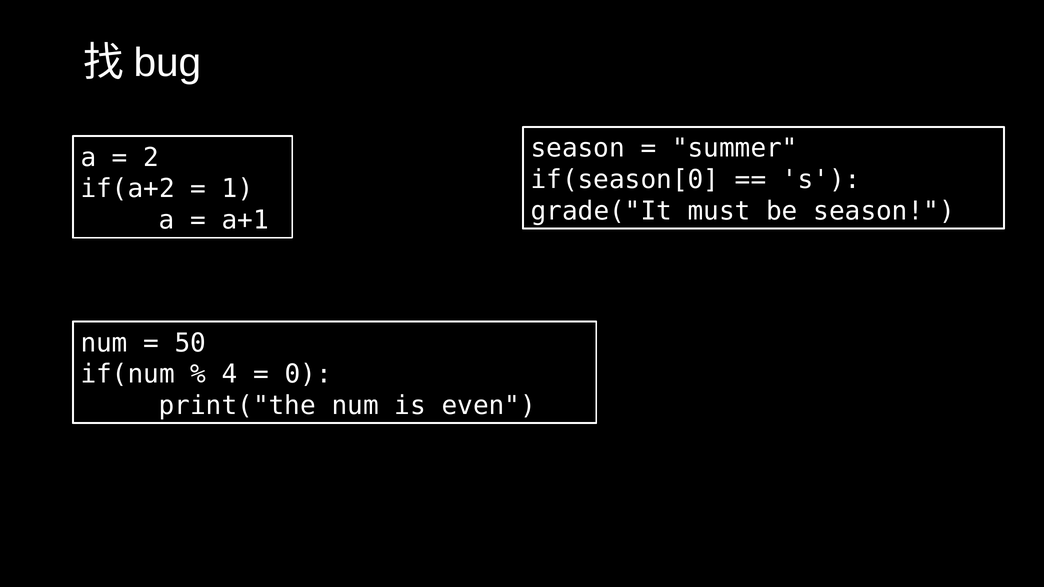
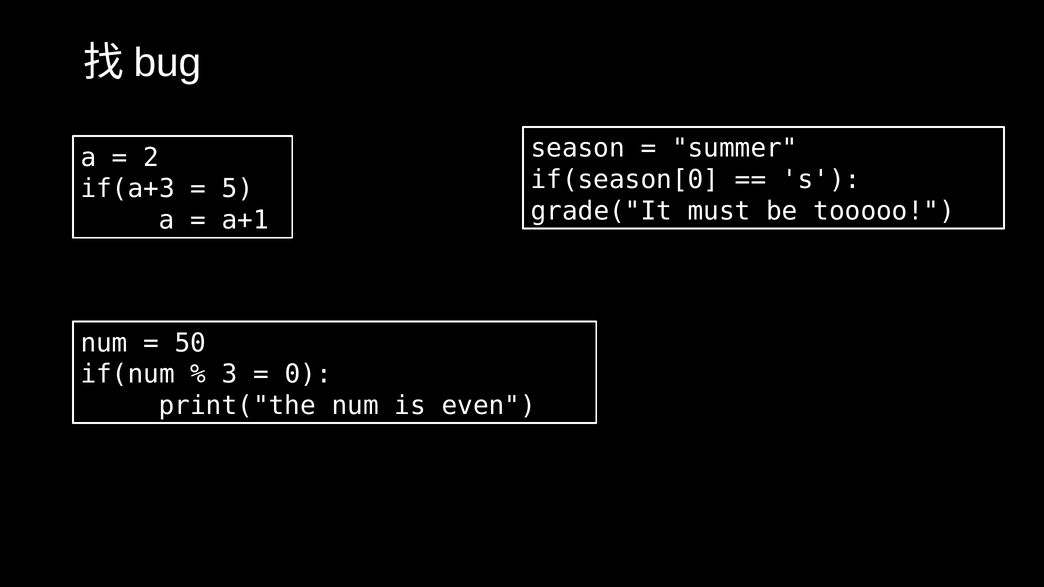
if(a+2: if(a+2 -> if(a+3
1: 1 -> 5
be season: season -> tooooo
4: 4 -> 3
